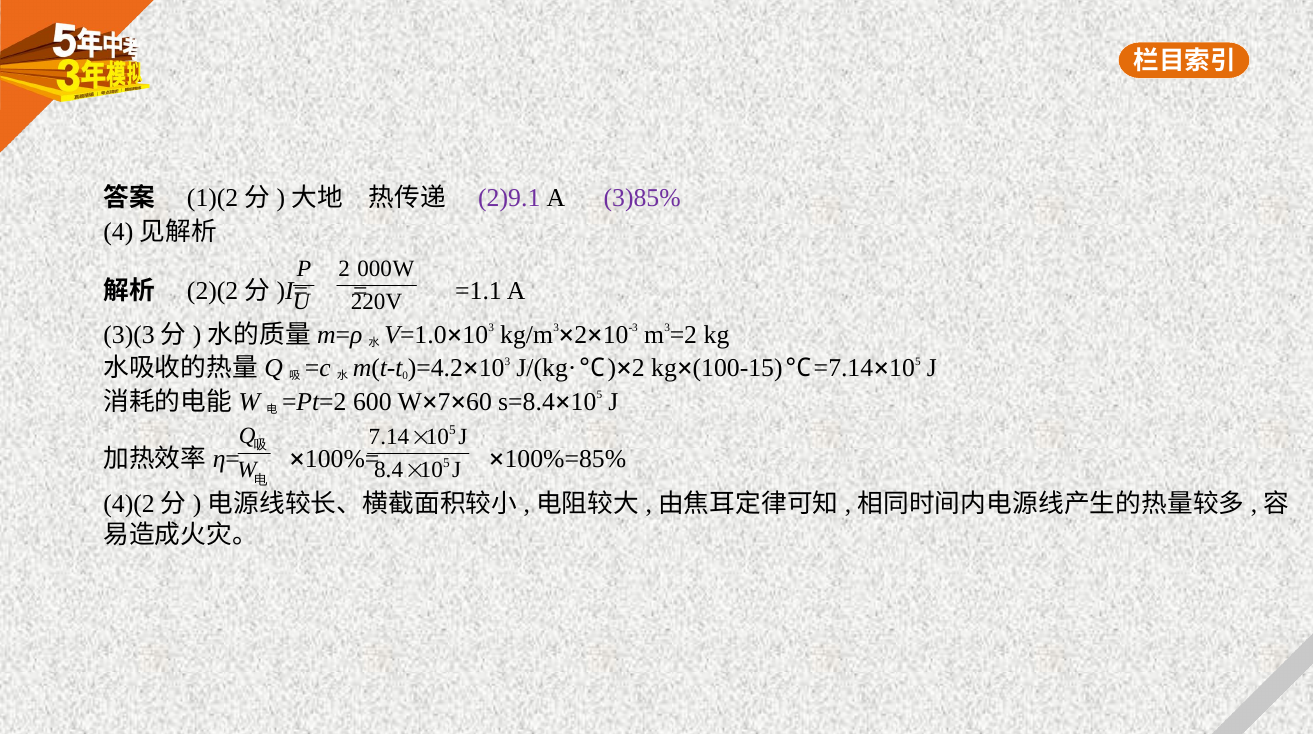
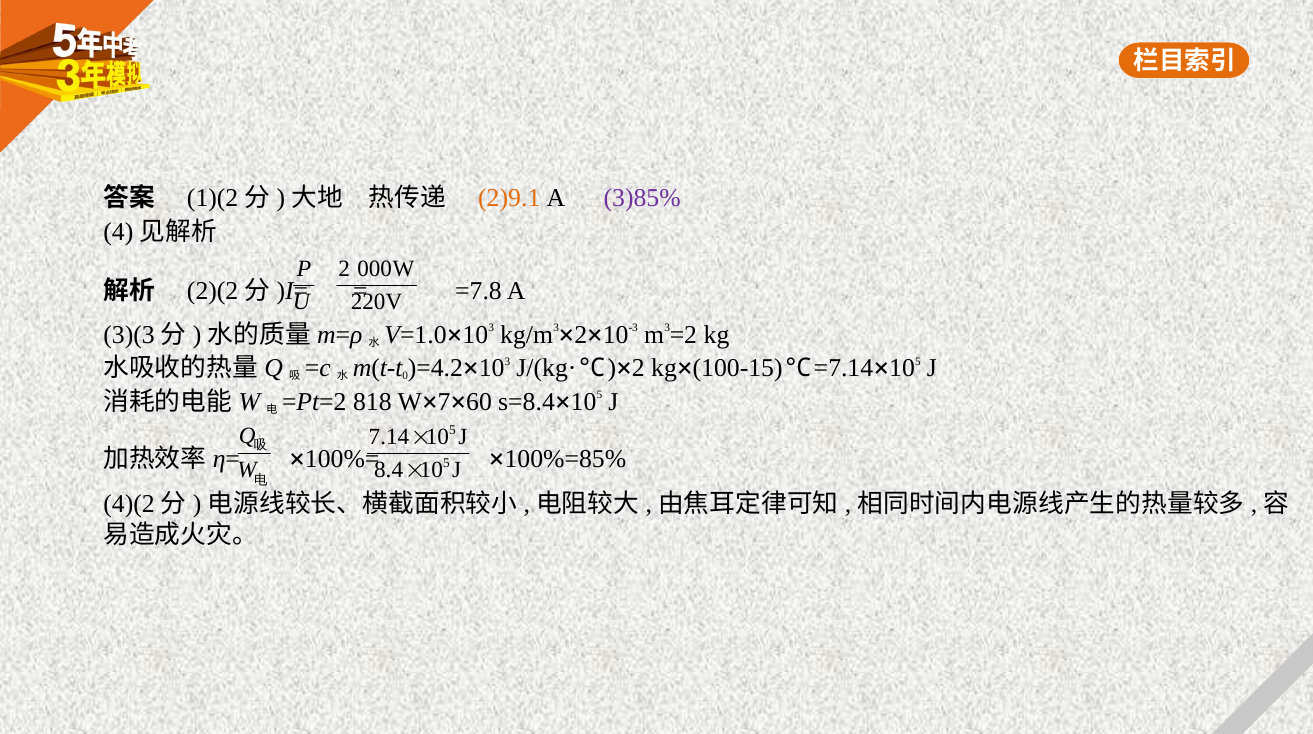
2)9.1 colour: purple -> orange
=1.1: =1.1 -> =7.8
600: 600 -> 818
